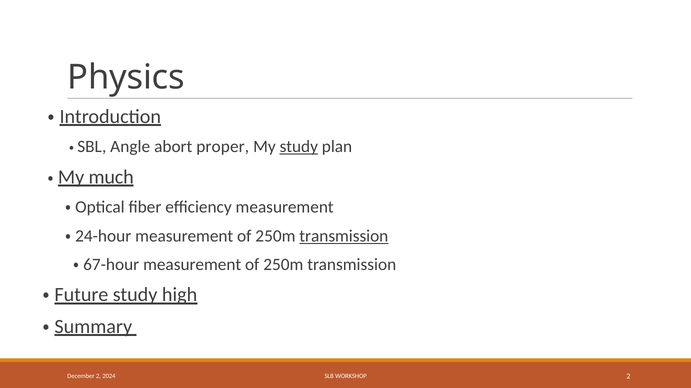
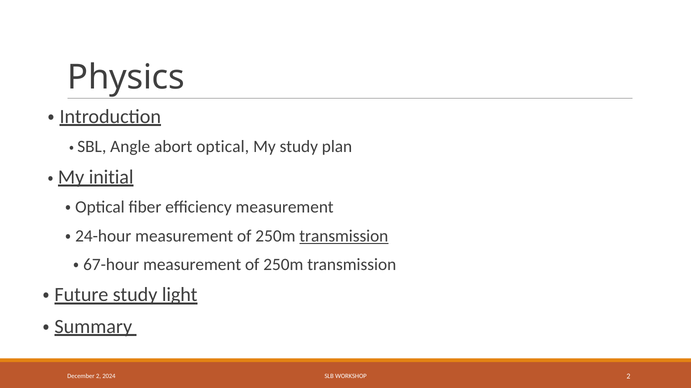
proper: proper -> optical
study at (299, 147) underline: present -> none
much: much -> initial
high: high -> light
